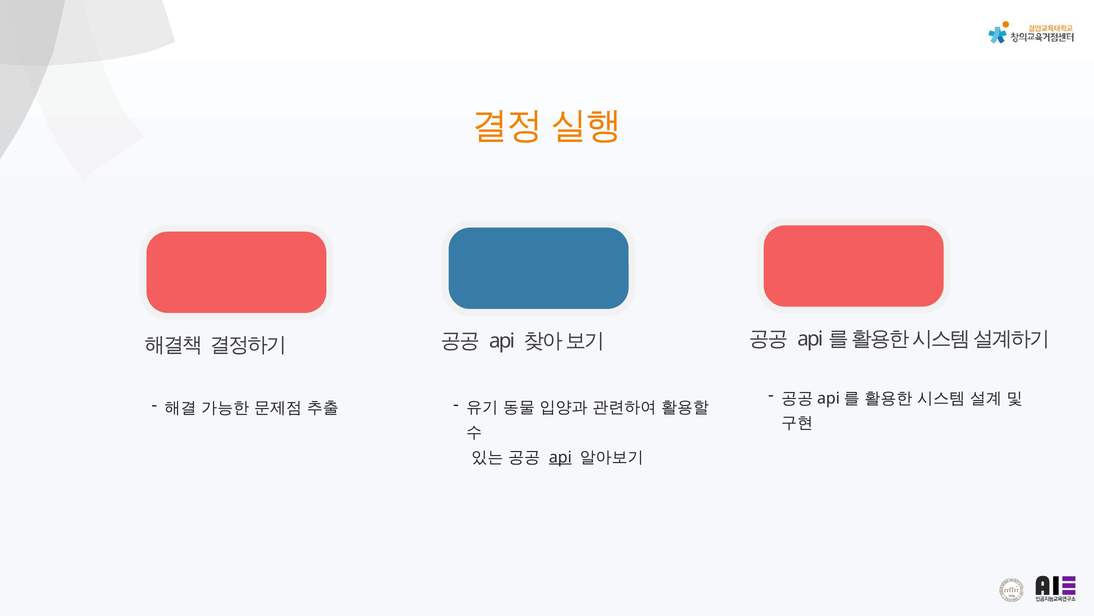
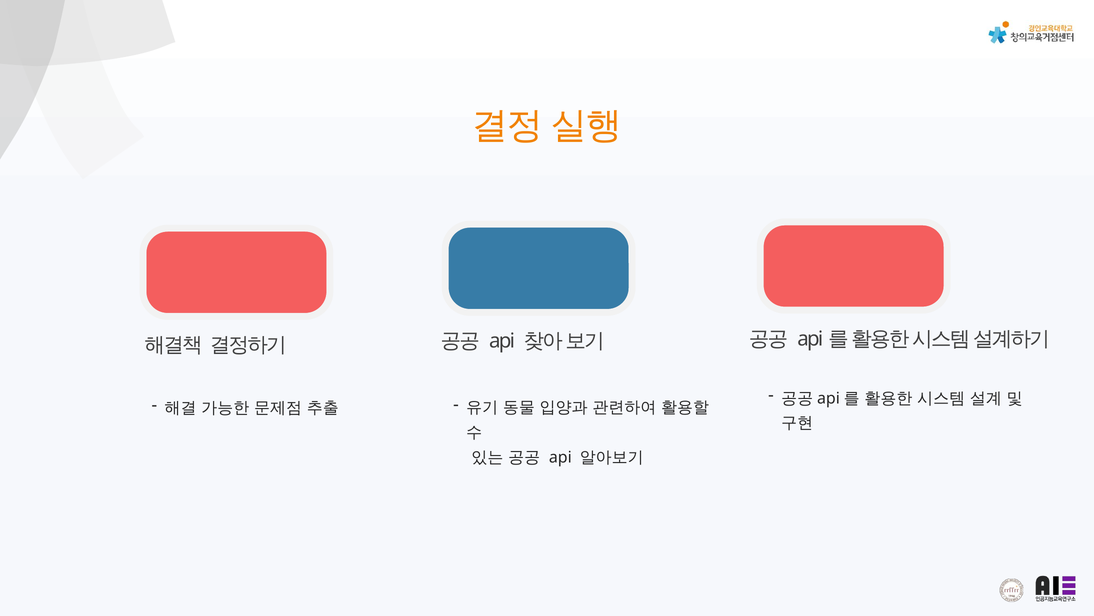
api at (560, 457) underline: present -> none
